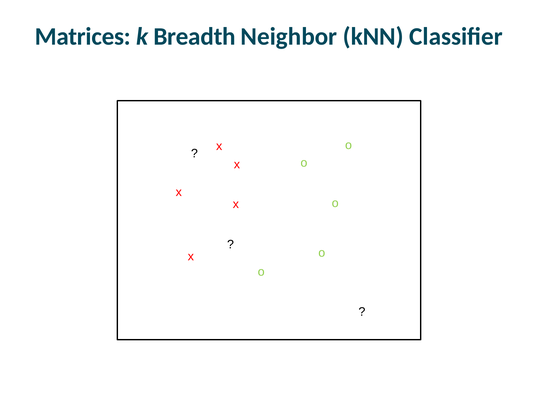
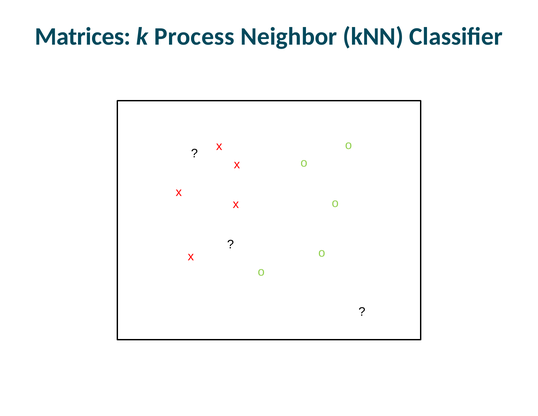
Breadth: Breadth -> Process
